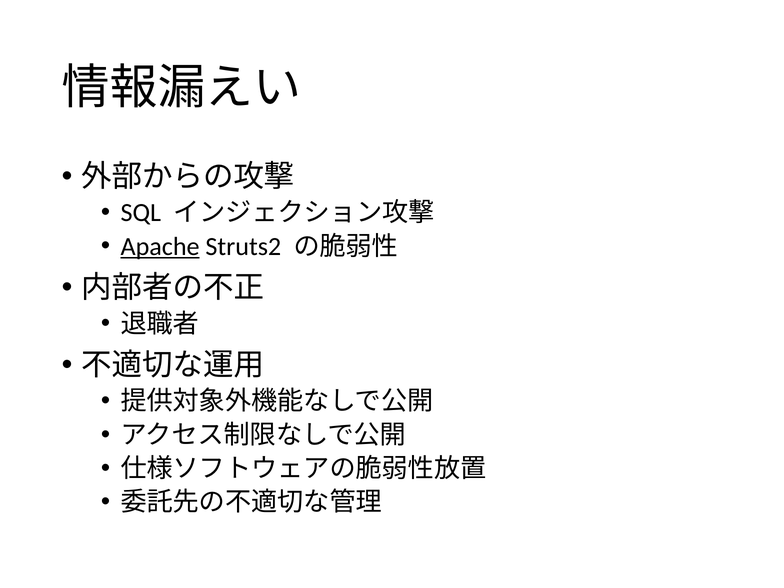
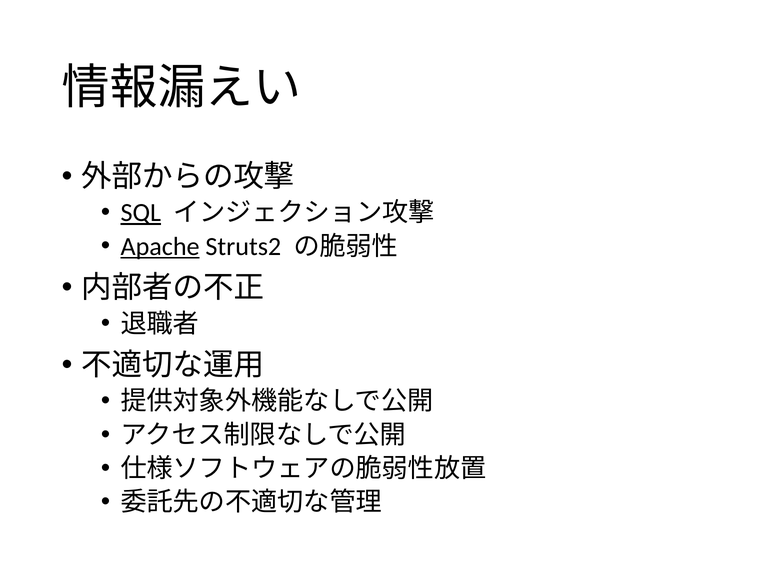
SQL underline: none -> present
